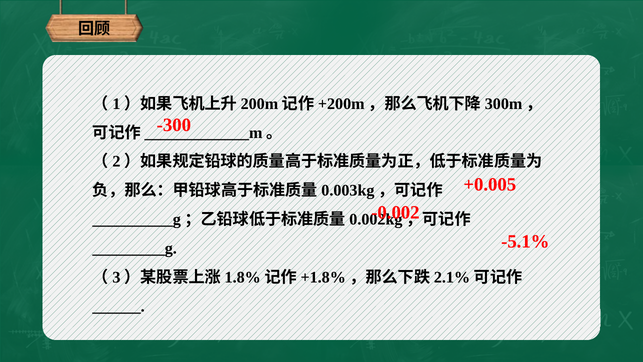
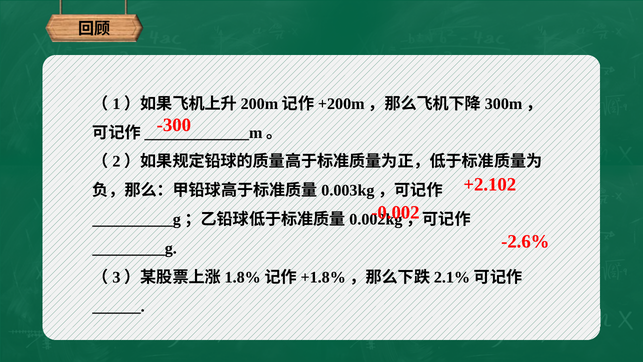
+0.005: +0.005 -> +2.102
-5.1%: -5.1% -> -2.6%
